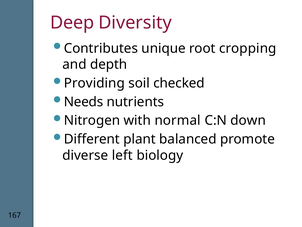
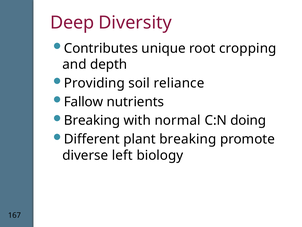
checked: checked -> reliance
Needs: Needs -> Fallow
Nitrogen at (92, 120): Nitrogen -> Breaking
down: down -> doing
plant balanced: balanced -> breaking
